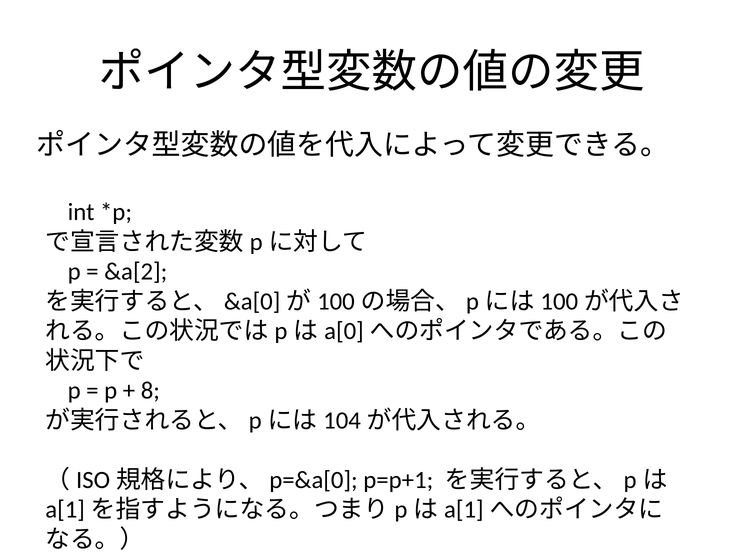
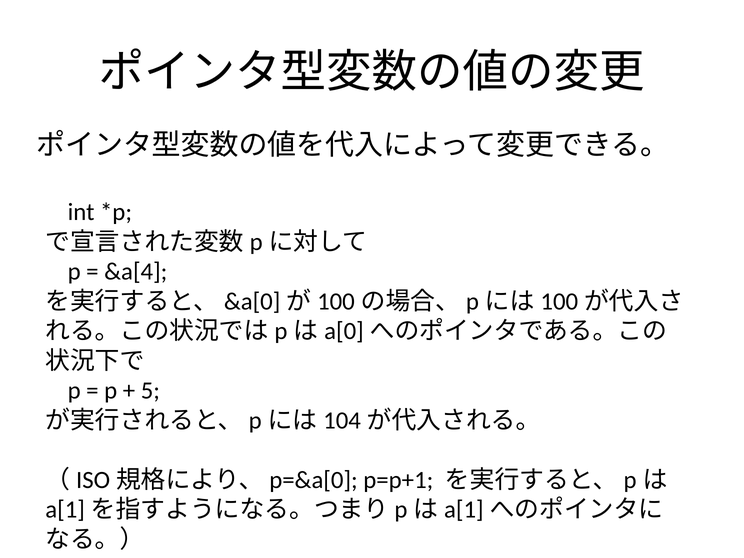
&a[2: &a[2 -> &a[4
8: 8 -> 5
